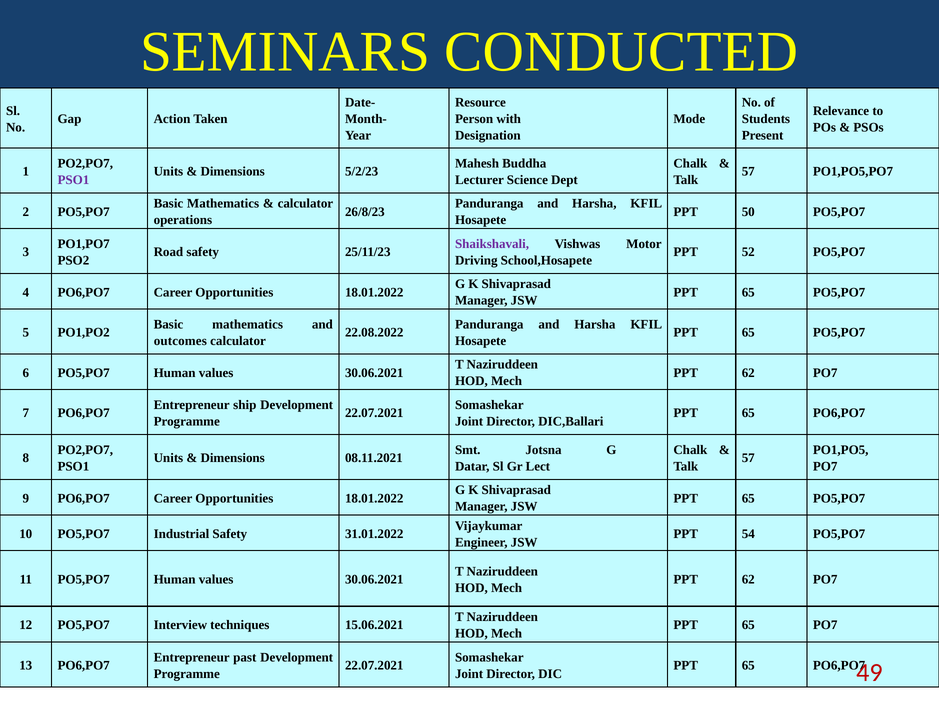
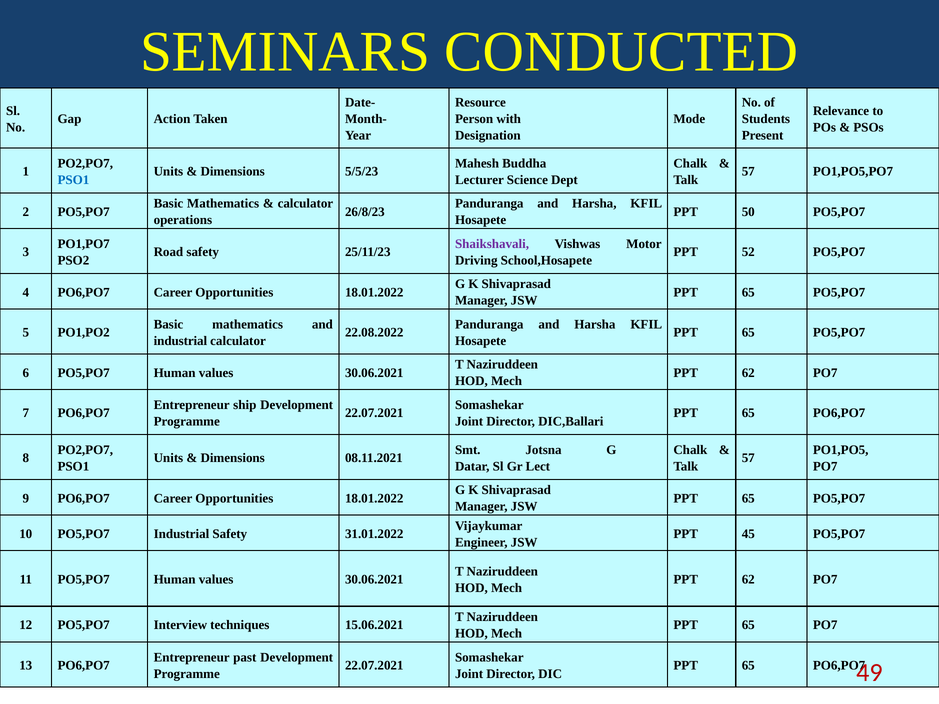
5/2/23: 5/2/23 -> 5/5/23
PSO1 at (73, 180) colour: purple -> blue
outcomes at (180, 341): outcomes -> industrial
54: 54 -> 45
